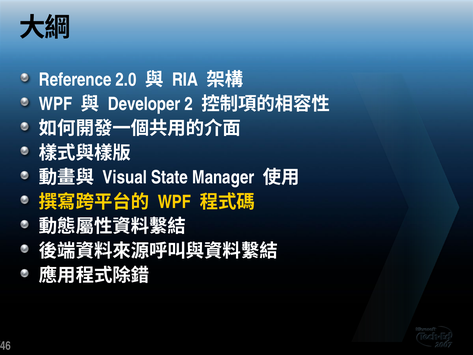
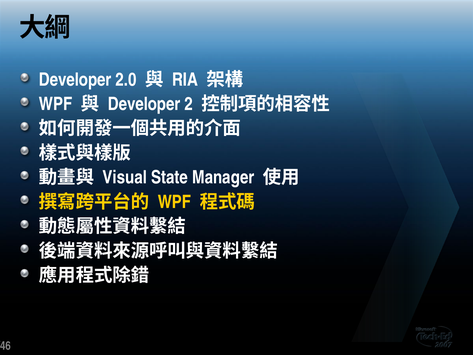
Reference at (75, 80): Reference -> Developer
